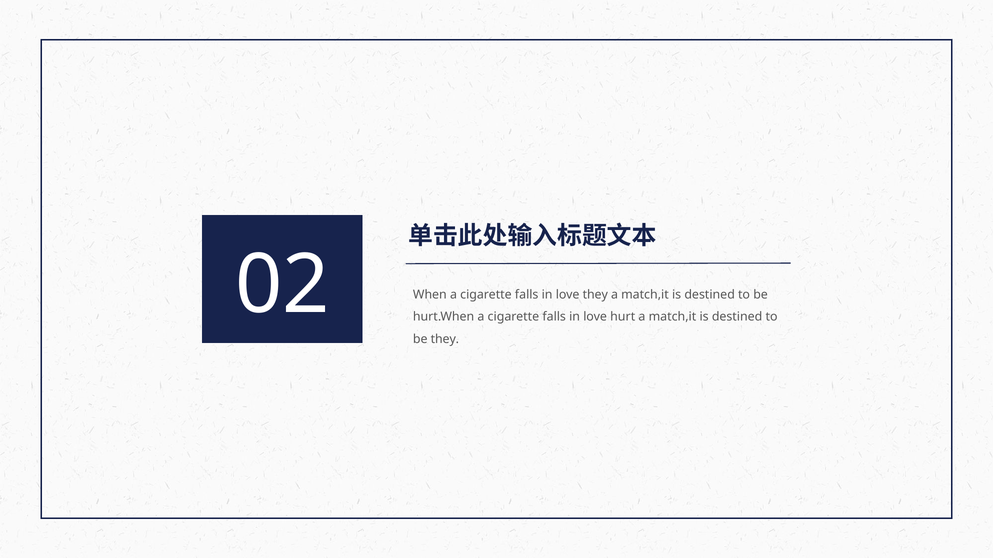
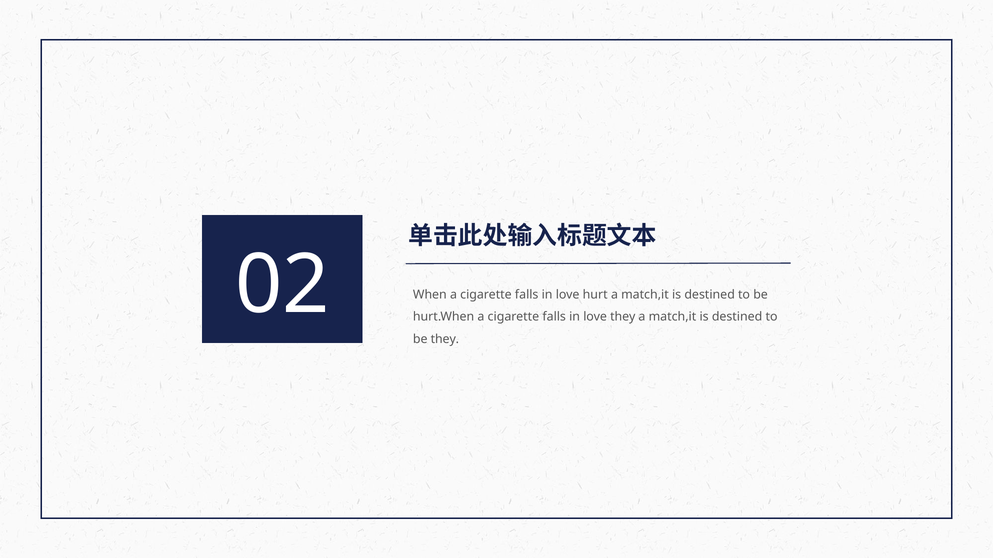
love they: they -> hurt
love hurt: hurt -> they
